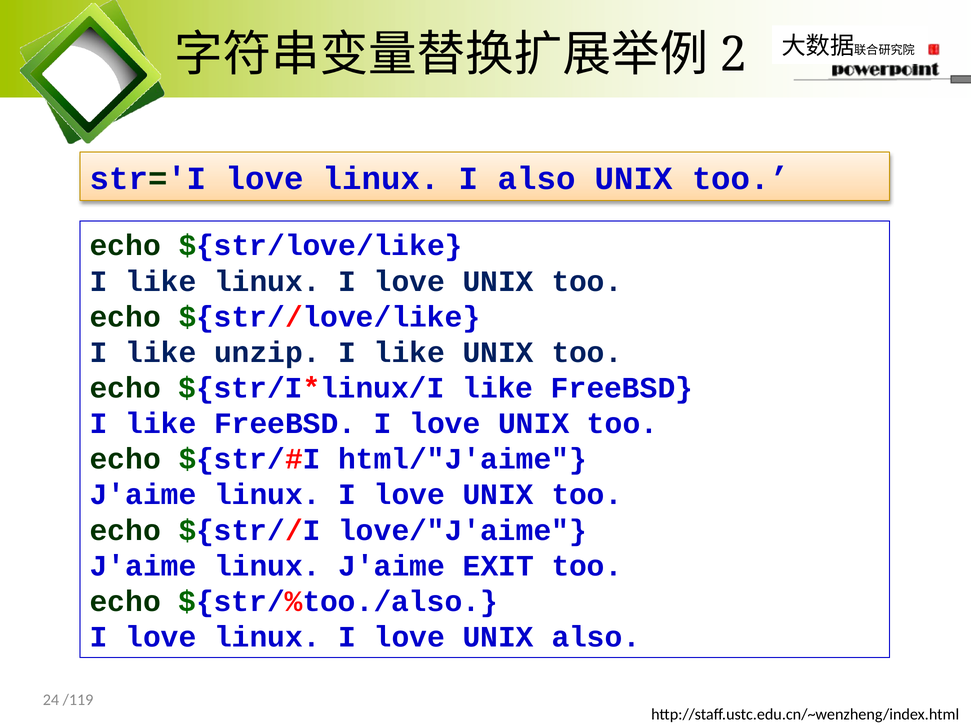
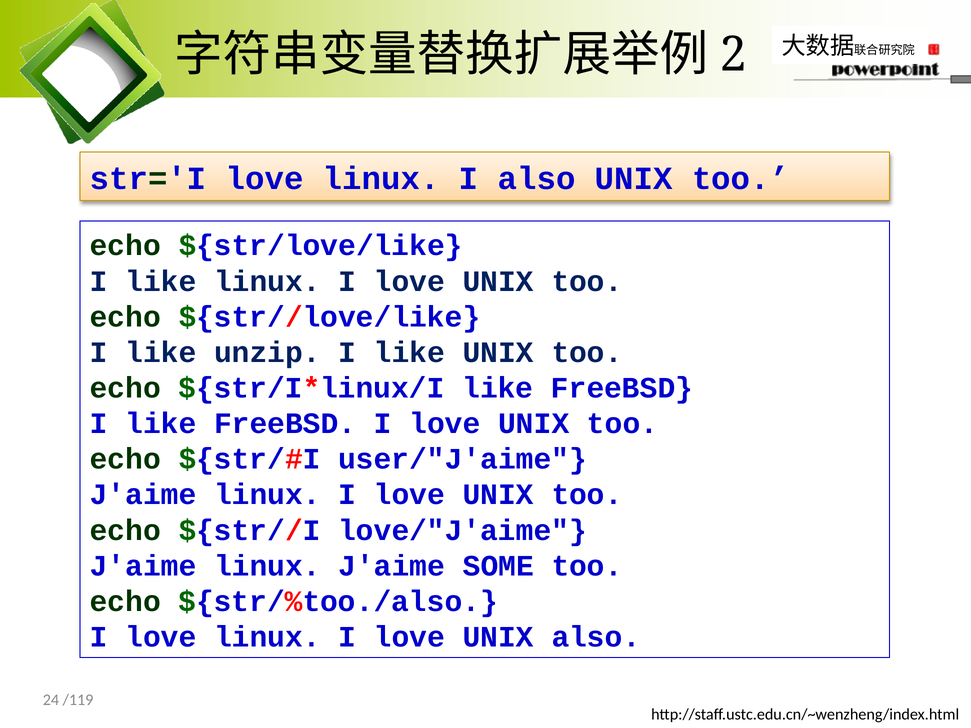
html/"J'aime: html/"J'aime -> user/"J'aime
EXIT: EXIT -> SOME
